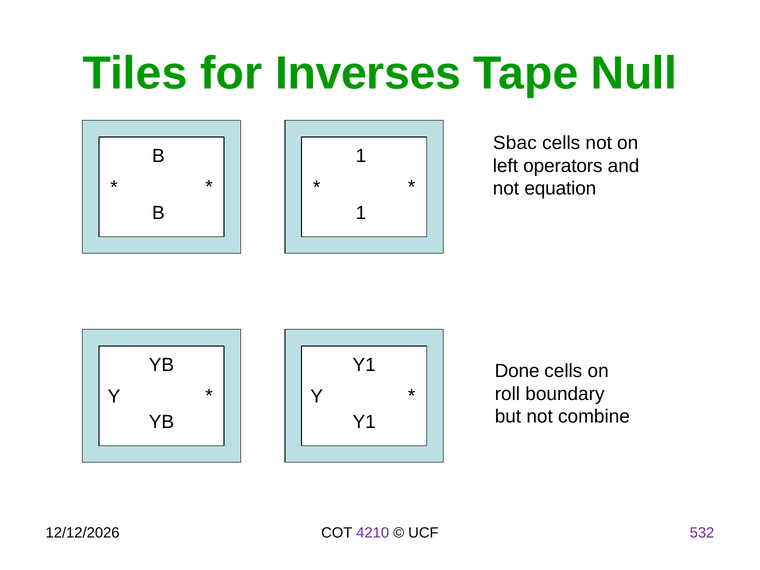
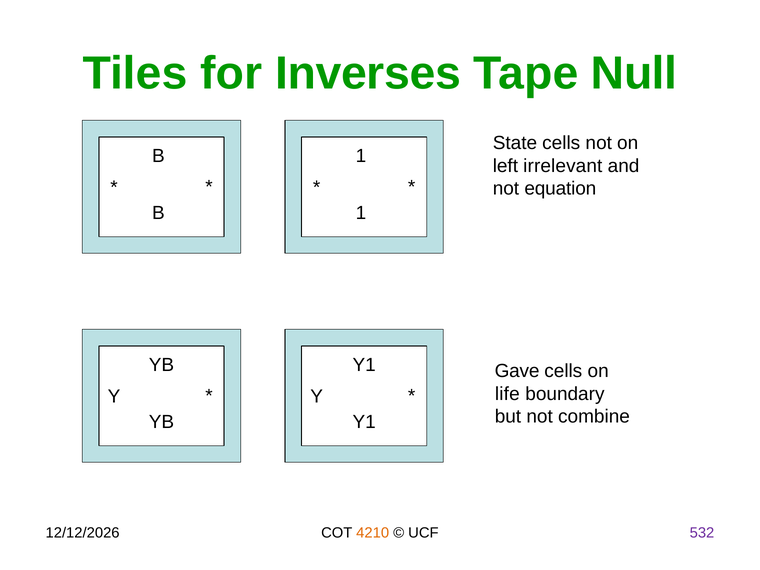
Sbac: Sbac -> State
operators: operators -> irrelevant
Done: Done -> Gave
roll: roll -> life
4210 colour: purple -> orange
